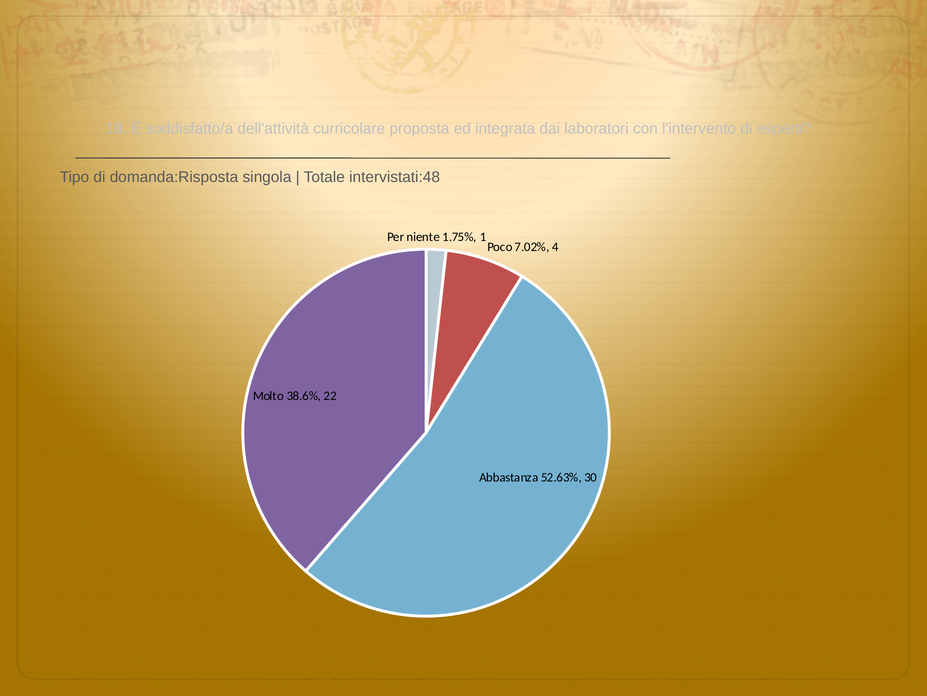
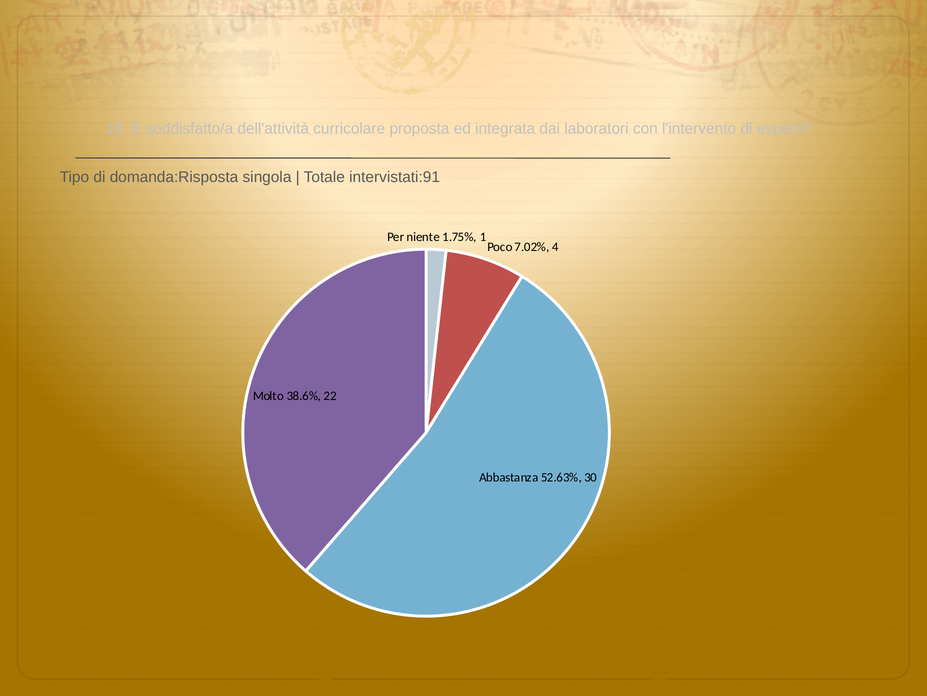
intervistati:48: intervistati:48 -> intervistati:91
